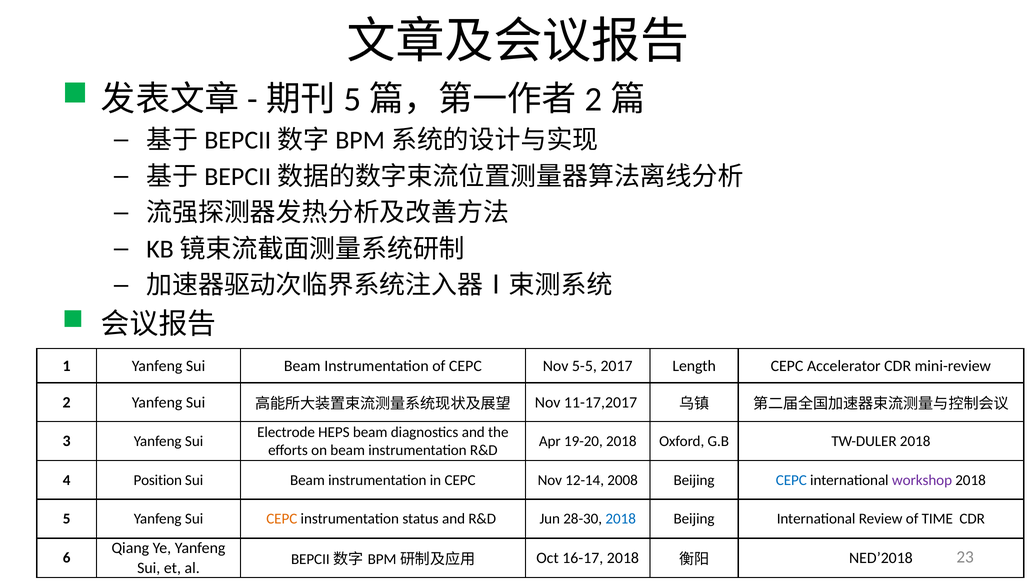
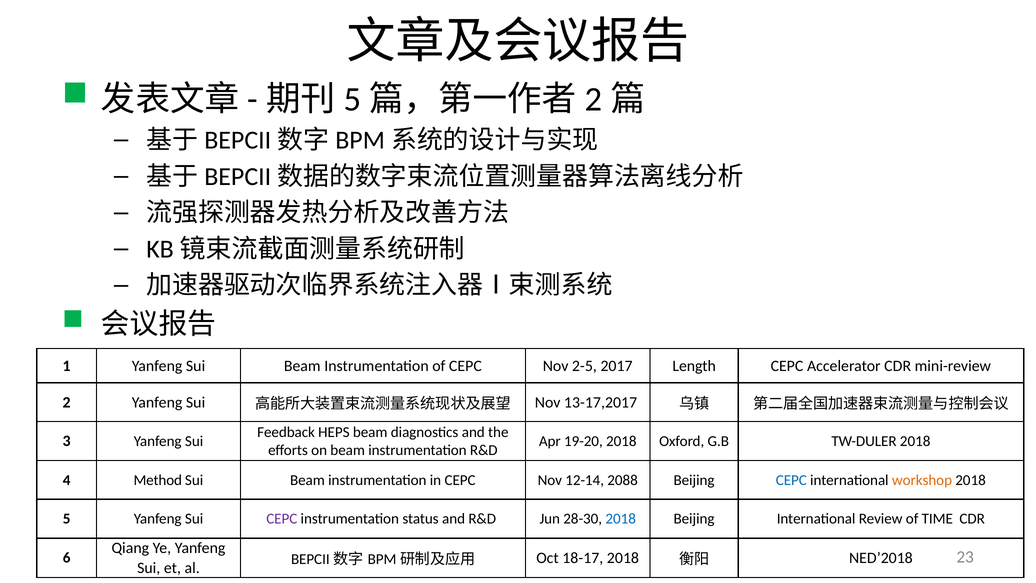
5-5: 5-5 -> 2-5
11-17,2017: 11-17,2017 -> 13-17,2017
Electrode: Electrode -> Feedback
Position: Position -> Method
2008: 2008 -> 2088
workshop colour: purple -> orange
CEPC at (282, 519) colour: orange -> purple
16-17: 16-17 -> 18-17
